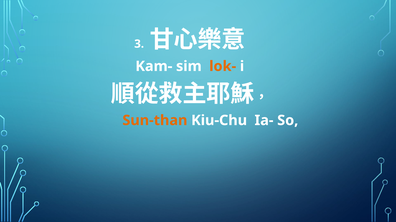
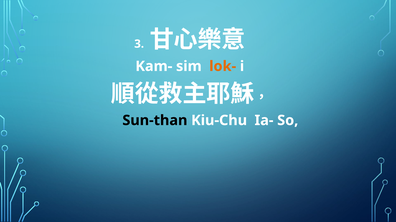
Sun-than colour: orange -> black
